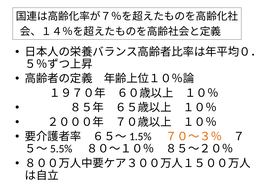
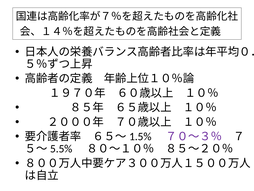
７０～３％ colour: orange -> purple
